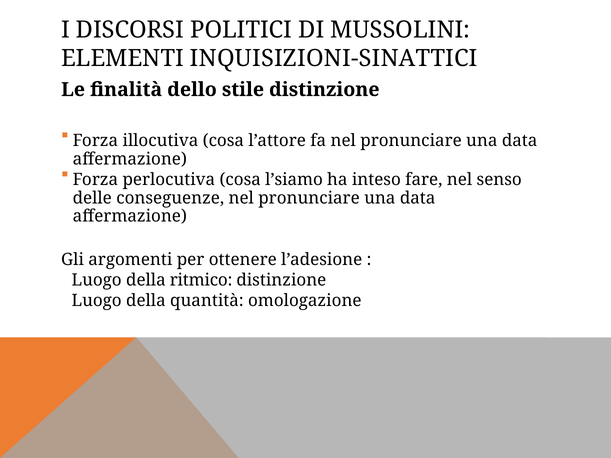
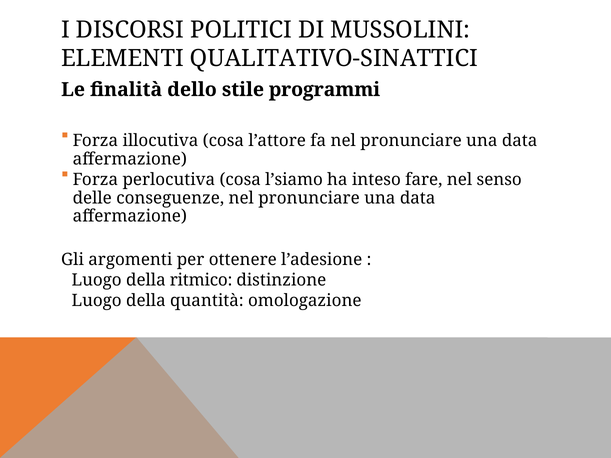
INQUISIZIONI-SINATTICI: INQUISIZIONI-SINATTICI -> QUALITATIVO-SINATTICI
stile distinzione: distinzione -> programmi
